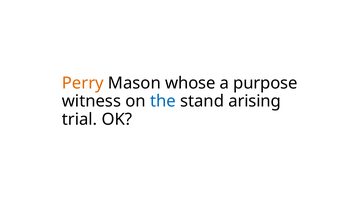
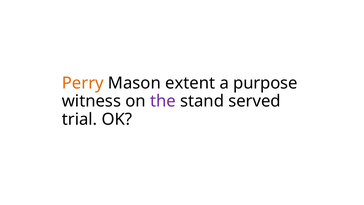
whose: whose -> extent
the colour: blue -> purple
arising: arising -> served
